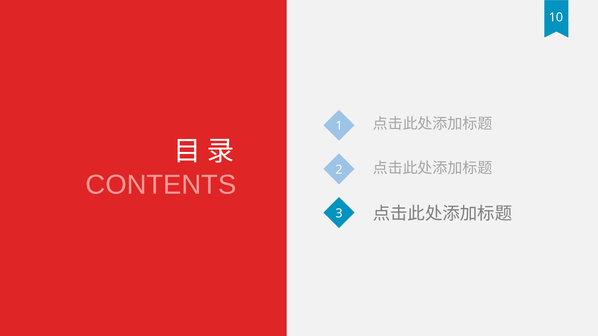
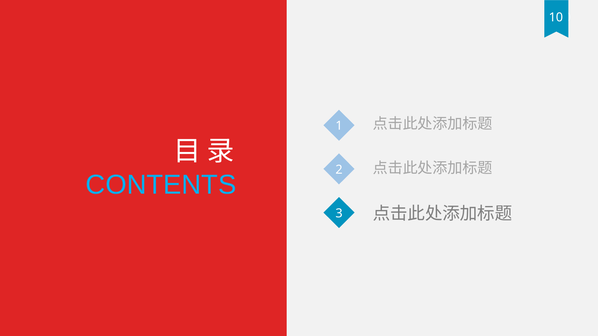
CONTENTS colour: pink -> light blue
